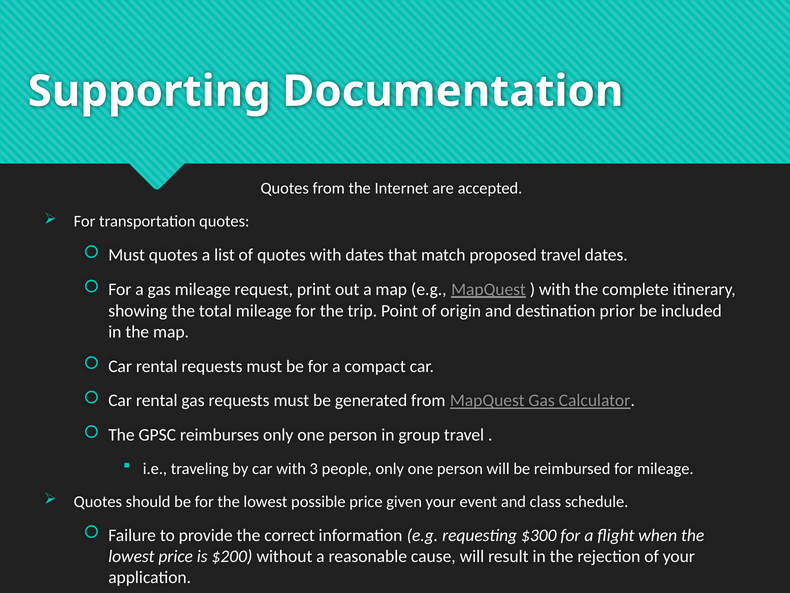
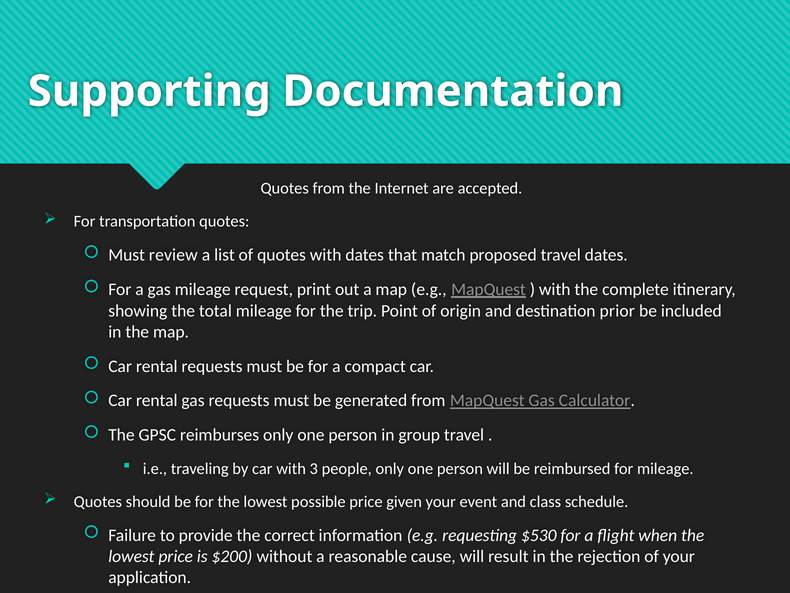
Must quotes: quotes -> review
$300: $300 -> $530
